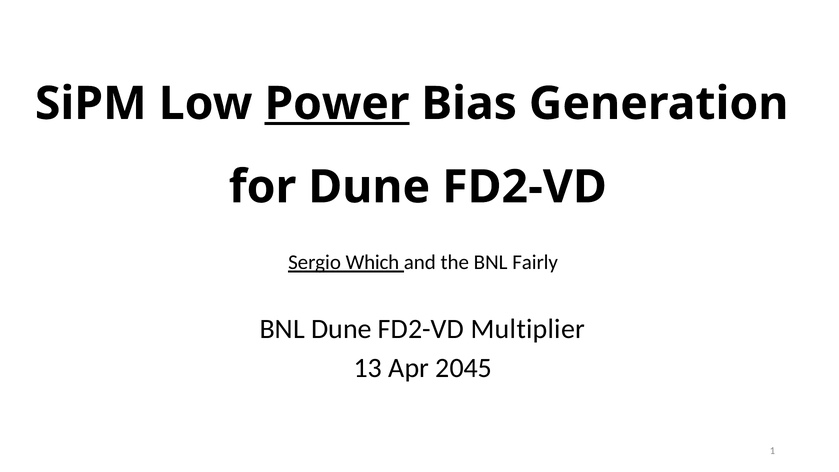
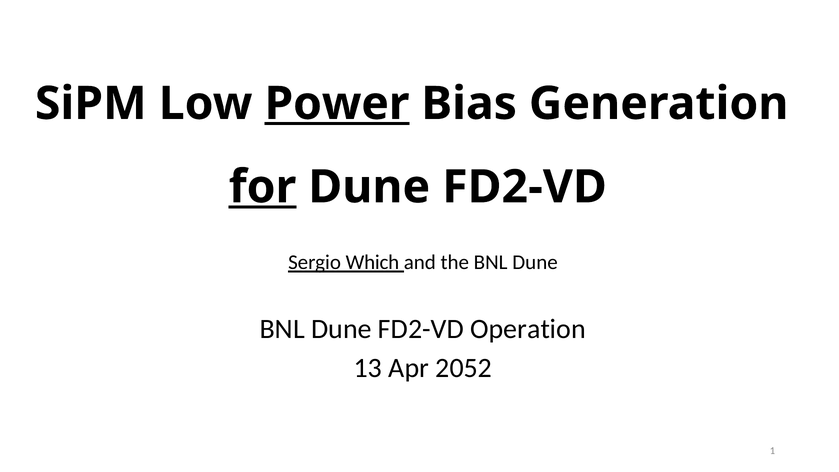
for underline: none -> present
the BNL Fairly: Fairly -> Dune
Multiplier: Multiplier -> Operation
2045: 2045 -> 2052
